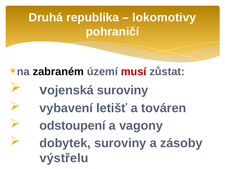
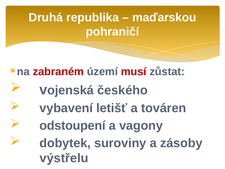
lokomotivy: lokomotivy -> maďarskou
zabraném colour: black -> red
suroviny at (123, 90): suroviny -> českého
